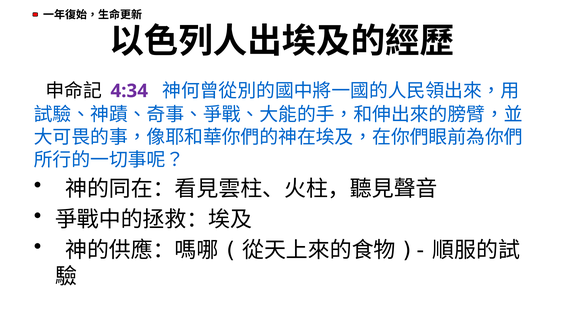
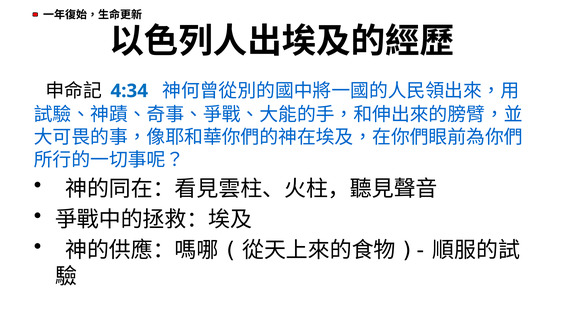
4:34 colour: purple -> blue
